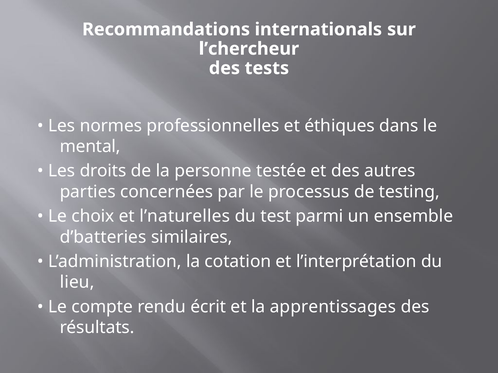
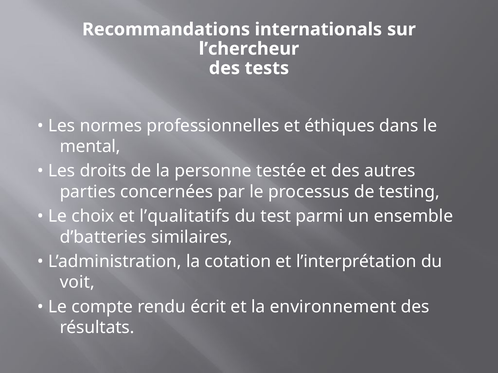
l’naturelles: l’naturelles -> l’qualitatifs
lieu: lieu -> voit
apprentissages: apprentissages -> environnement
